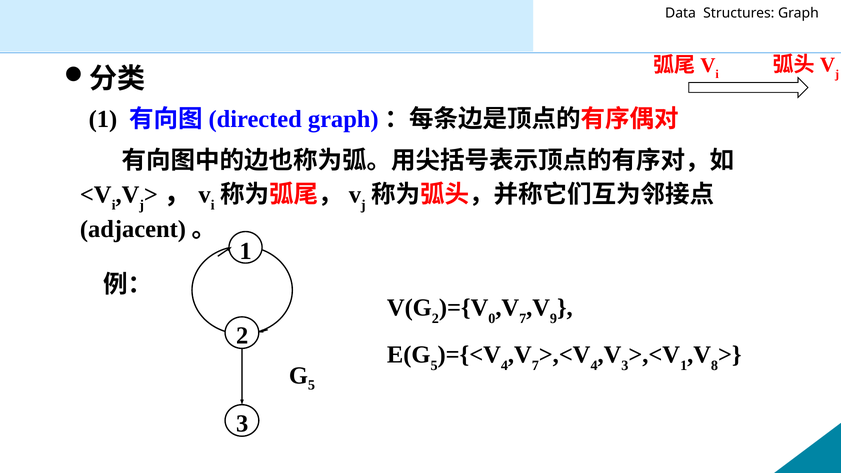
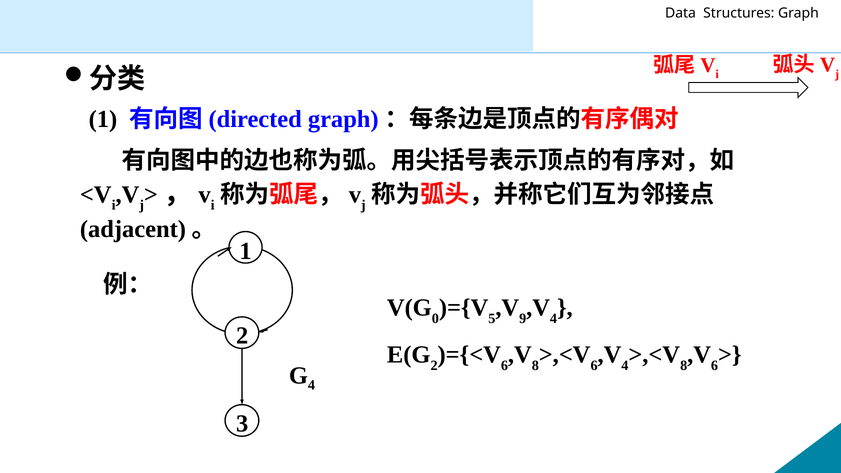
2 at (435, 318): 2 -> 0
0: 0 -> 5
7 at (523, 318): 7 -> 9
9 at (553, 318): 9 -> 4
5 at (434, 365): 5 -> 2
4 at (505, 365): 4 -> 6
7 at (535, 365): 7 -> 8
4 at (594, 365): 4 -> 6
3 at (625, 365): 3 -> 4
1 at (684, 365): 1 -> 8
8 at (714, 365): 8 -> 6
5 at (312, 385): 5 -> 4
